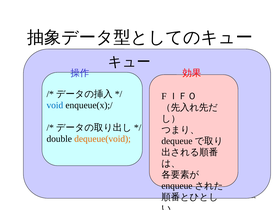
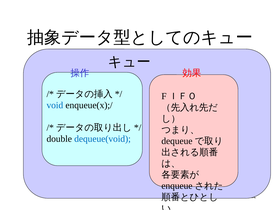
dequeue(void colour: orange -> blue
